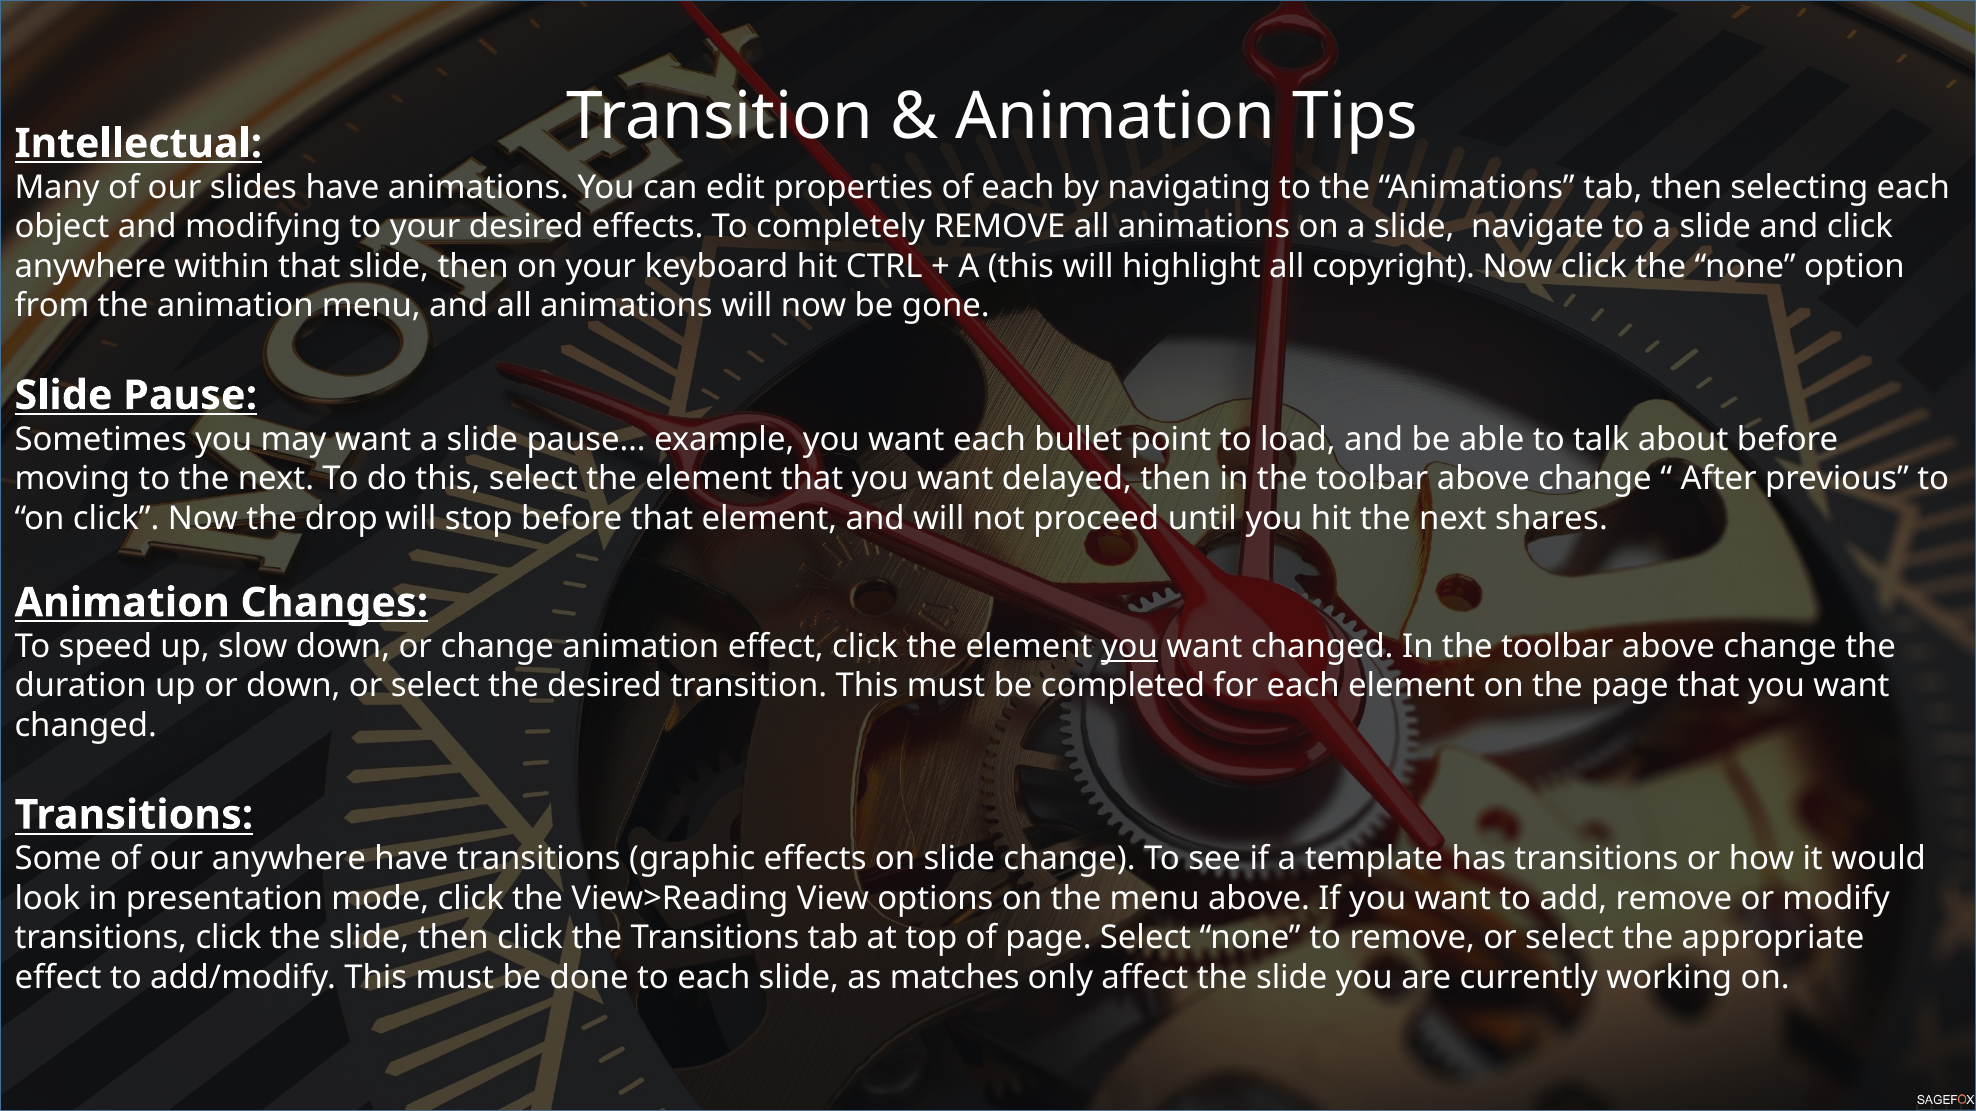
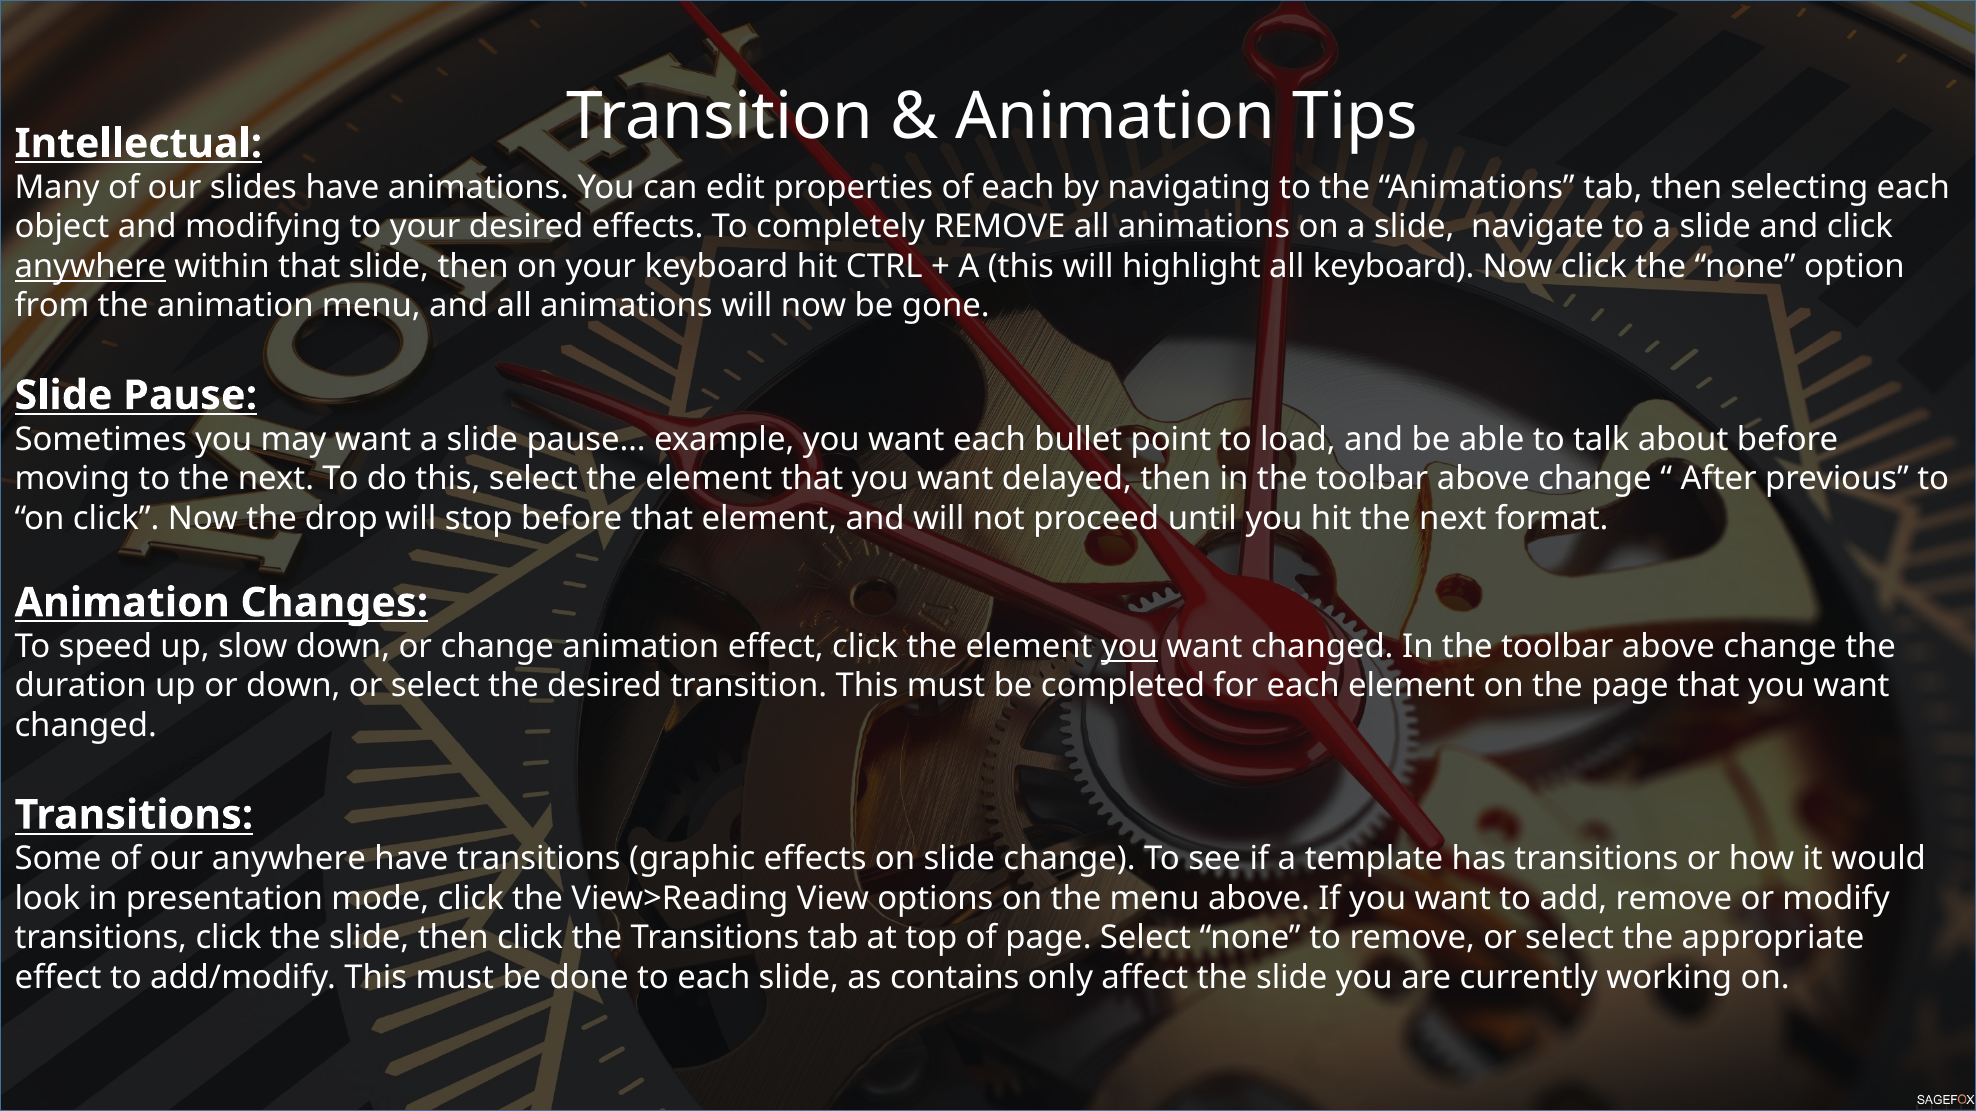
anywhere at (90, 267) underline: none -> present
all copyright: copyright -> keyboard
shares: shares -> format
matches: matches -> contains
